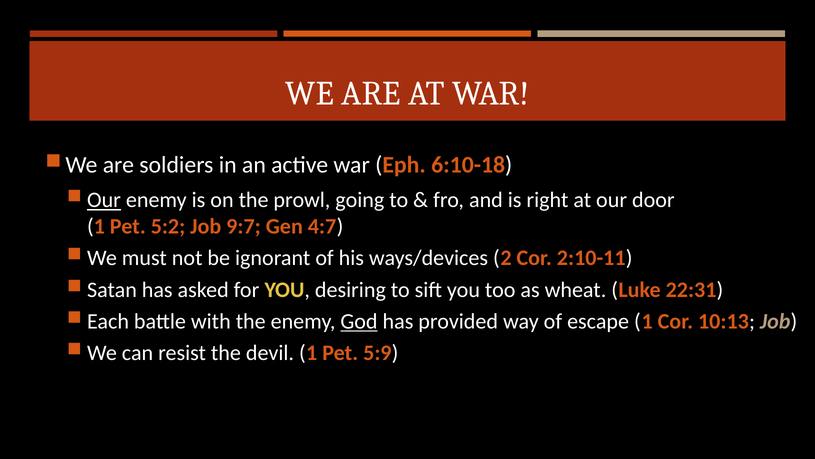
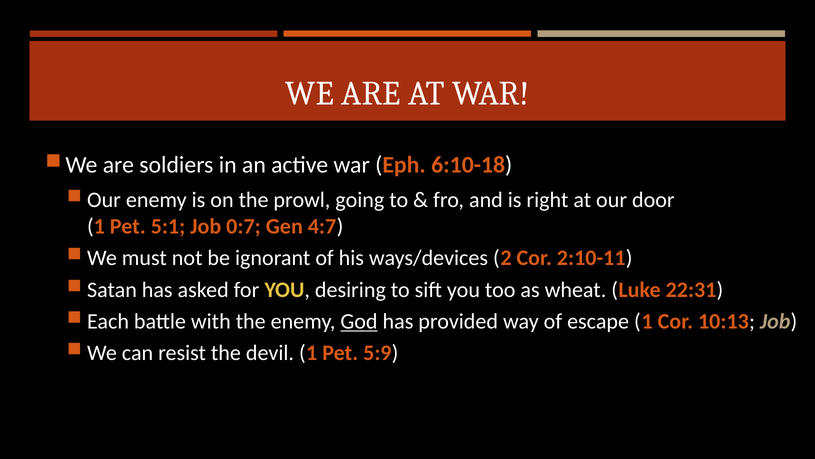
Our at (104, 200) underline: present -> none
5:2: 5:2 -> 5:1
9:7: 9:7 -> 0:7
